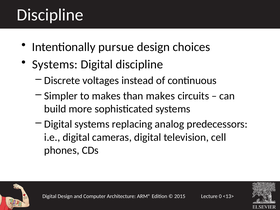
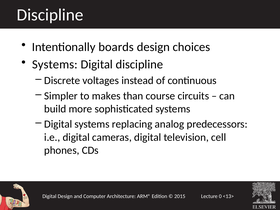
pursue: pursue -> boards
than makes: makes -> course
